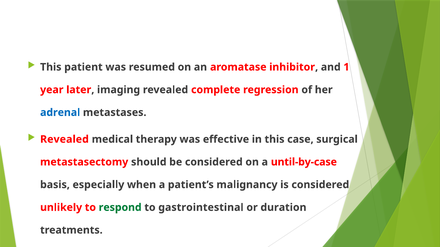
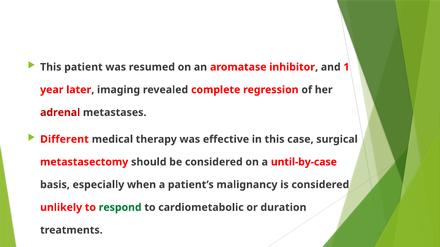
adrenal colour: blue -> red
Revealed at (64, 140): Revealed -> Different
gastrointestinal: gastrointestinal -> cardiometabolic
